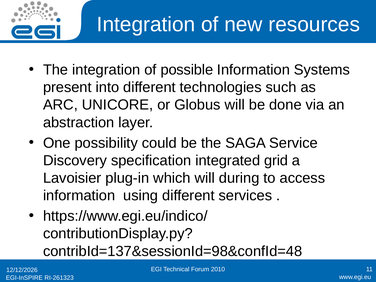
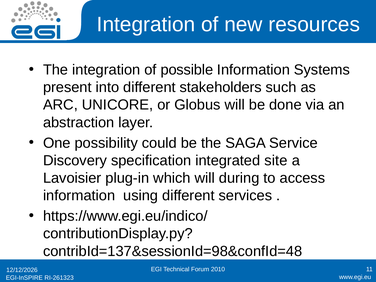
technologies: technologies -> stakeholders
grid: grid -> site
